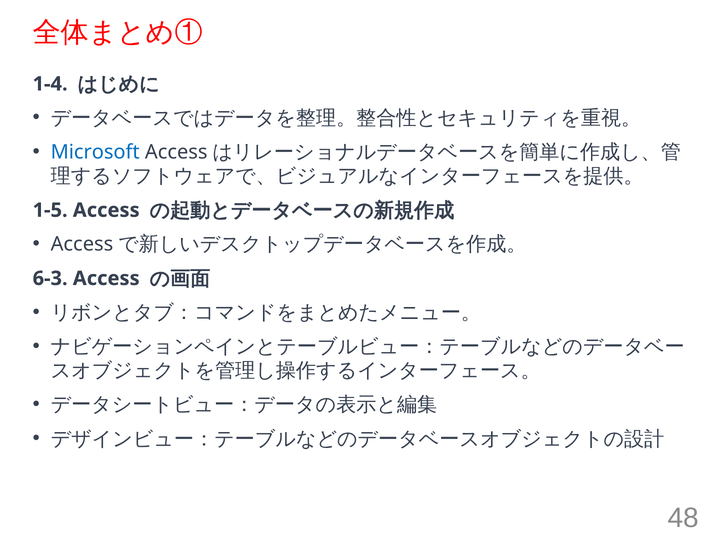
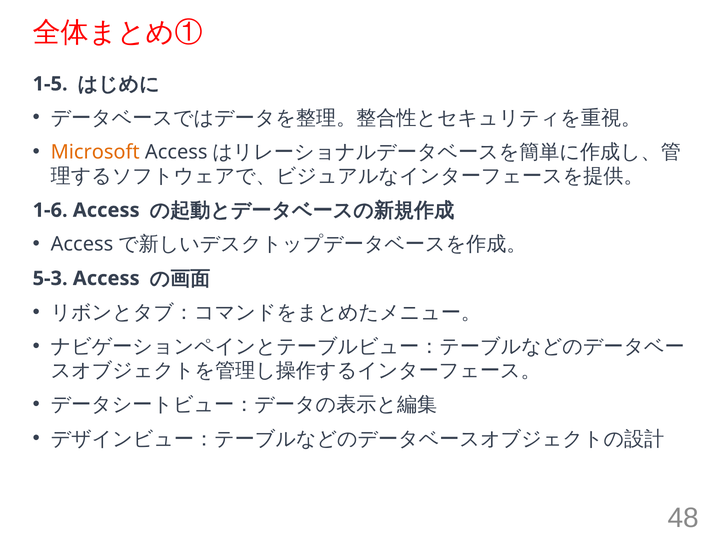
1-4: 1-4 -> 1-5
Microsoft colour: blue -> orange
1-5: 1-5 -> 1-6
6-3: 6-3 -> 5-3
